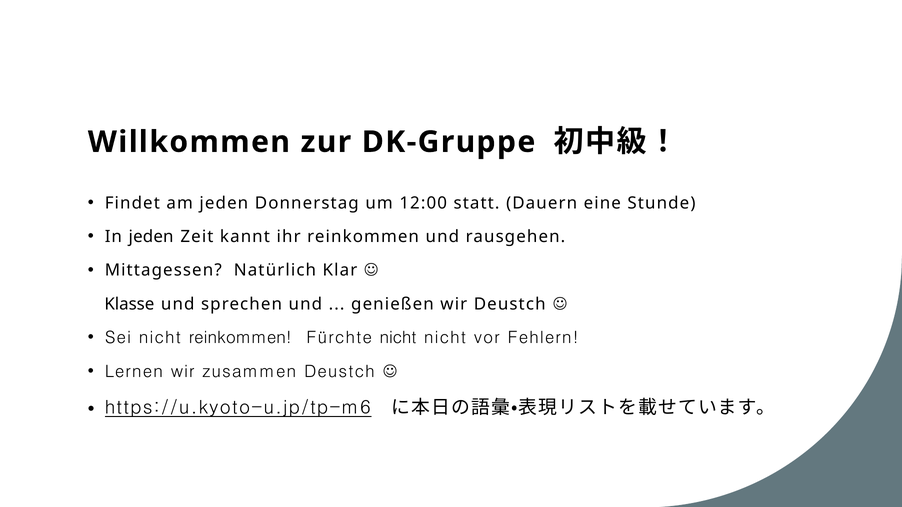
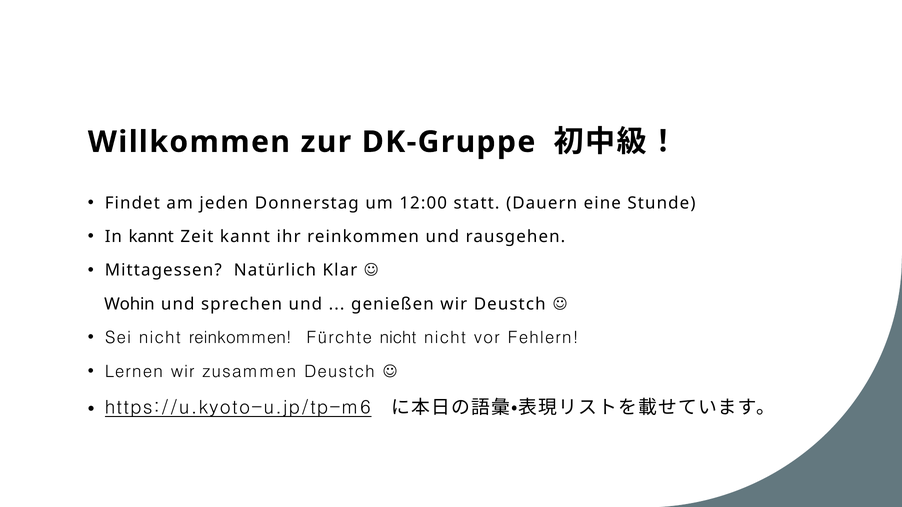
In jeden: jeden -> kannt
Klasse: Klasse -> Wohin
